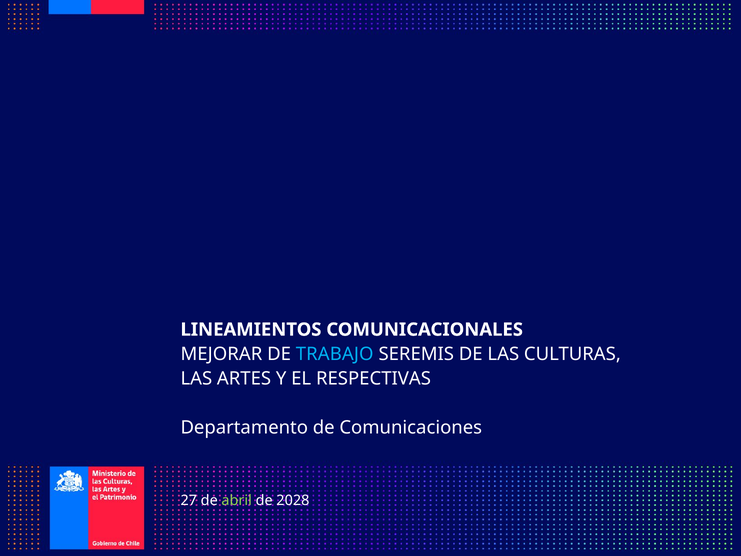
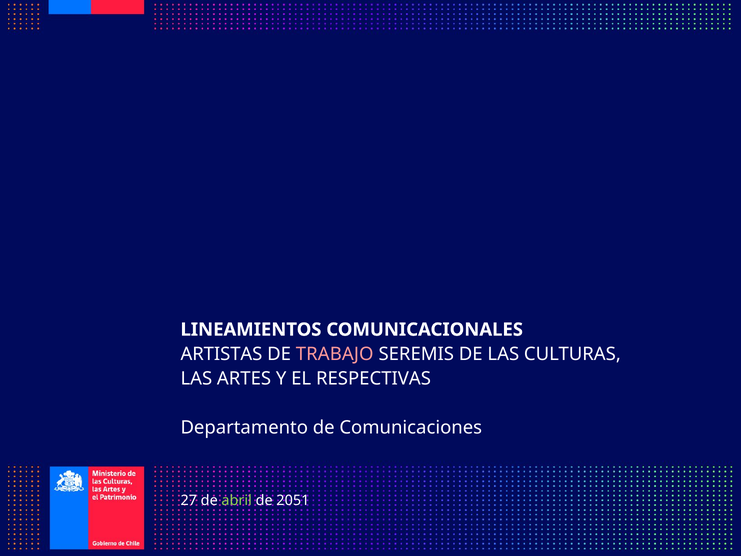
MEJORAR: MEJORAR -> ARTISTAS
TRABAJO colour: light blue -> pink
2028: 2028 -> 2051
